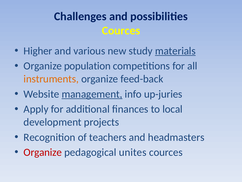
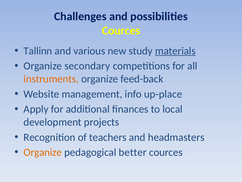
Higher: Higher -> Tallinn
population: population -> secondary
management underline: present -> none
up-juries: up-juries -> up-place
Organize at (43, 152) colour: red -> orange
unites: unites -> better
